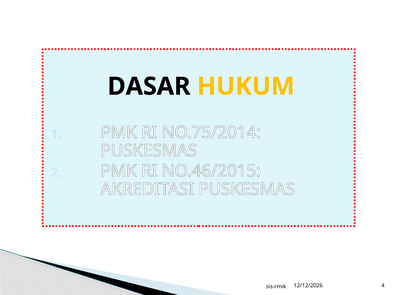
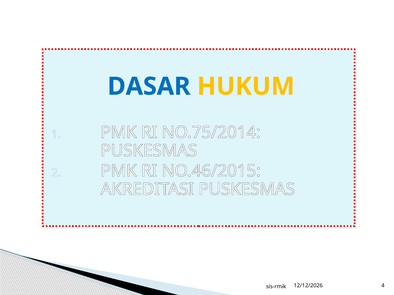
DASAR colour: black -> blue
